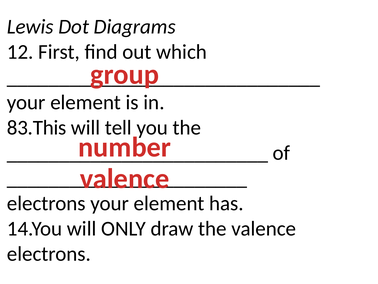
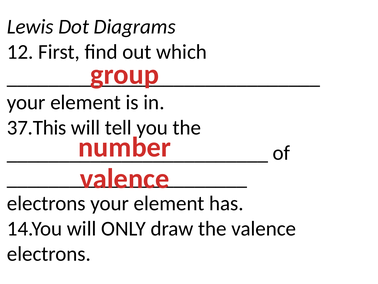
83.This: 83.This -> 37.This
